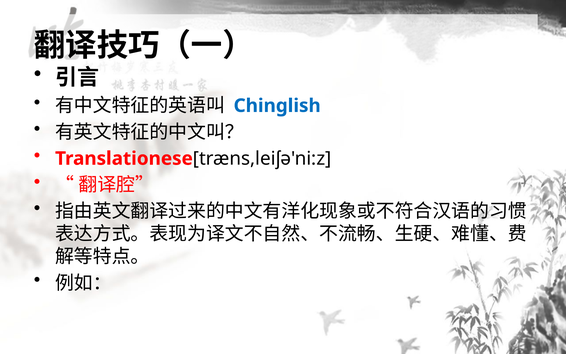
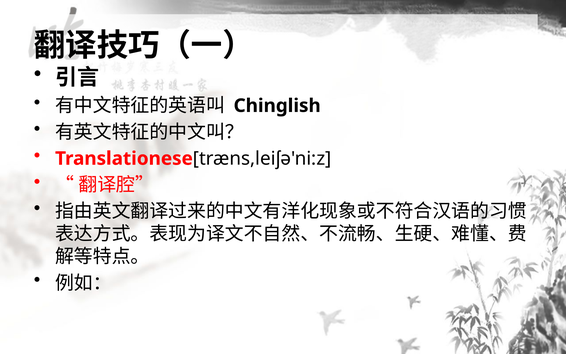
Chinglish colour: blue -> black
